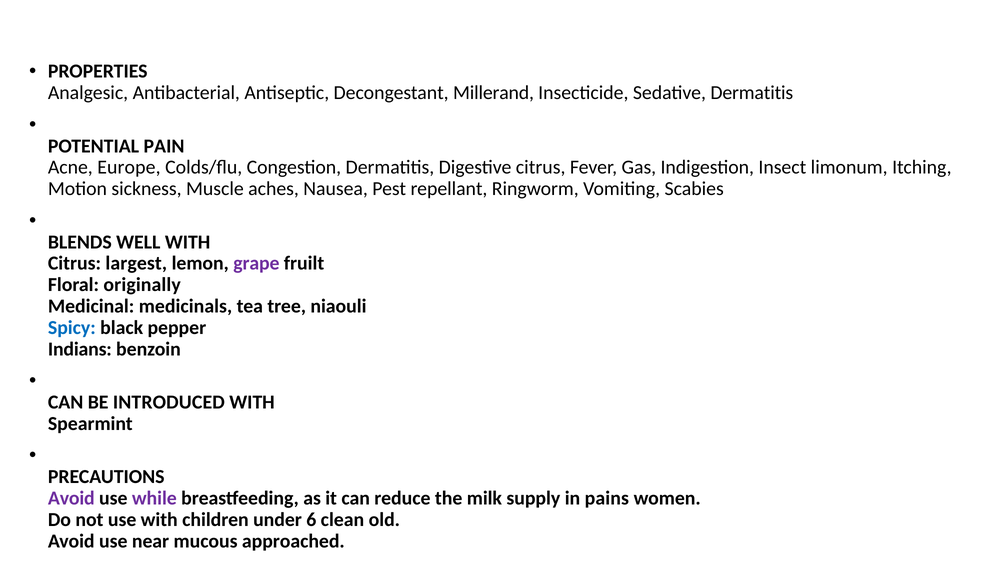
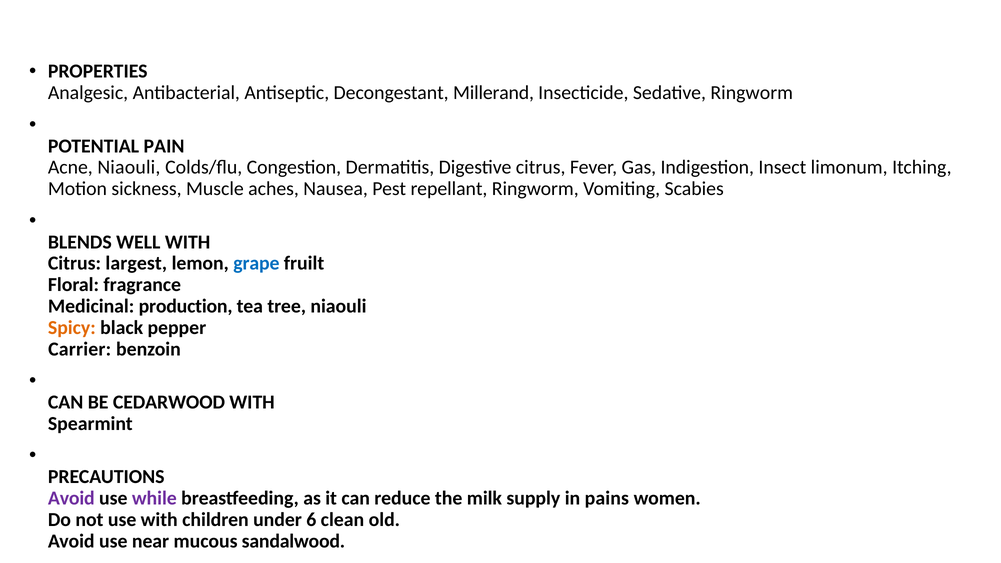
Sedative Dermatitis: Dermatitis -> Ringworm
Acne Europe: Europe -> Niaouli
grape colour: purple -> blue
originally: originally -> fragrance
medicinals: medicinals -> production
Spicy colour: blue -> orange
Indians: Indians -> Carrier
INTRODUCED: INTRODUCED -> CEDARWOOD
approached: approached -> sandalwood
